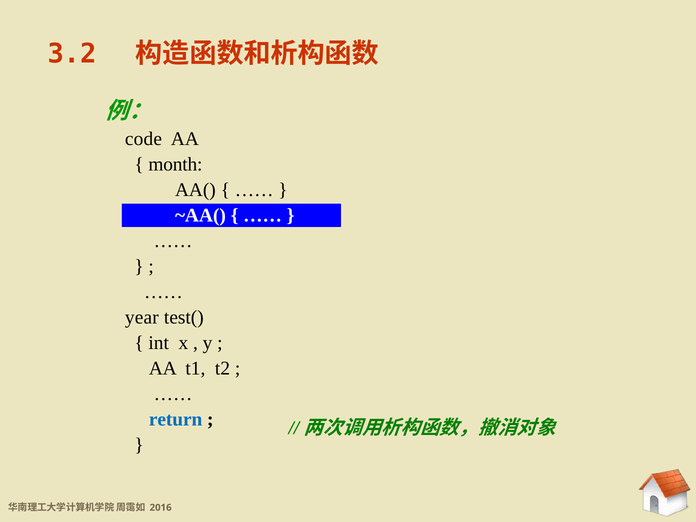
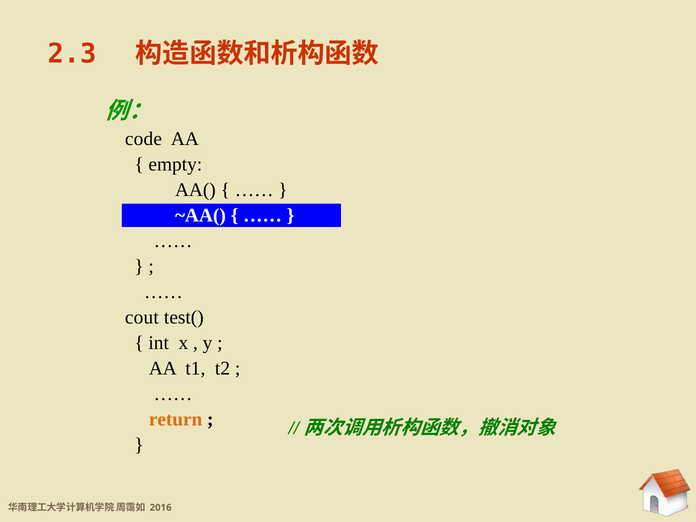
3.2: 3.2 -> 2.3
month: month -> empty
year: year -> cout
return colour: blue -> orange
